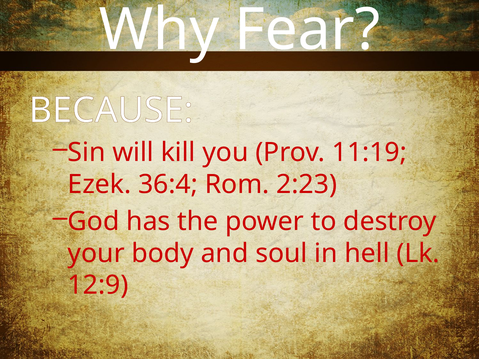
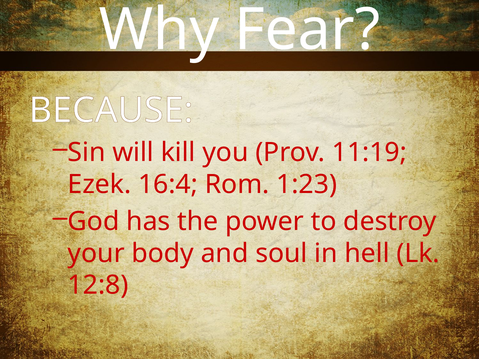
36:4: 36:4 -> 16:4
2:23: 2:23 -> 1:23
12:9: 12:9 -> 12:8
